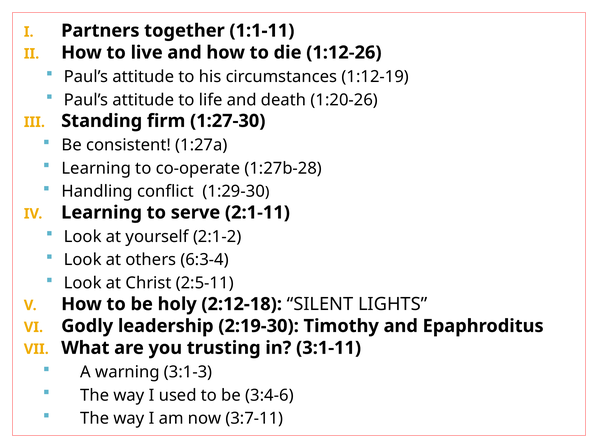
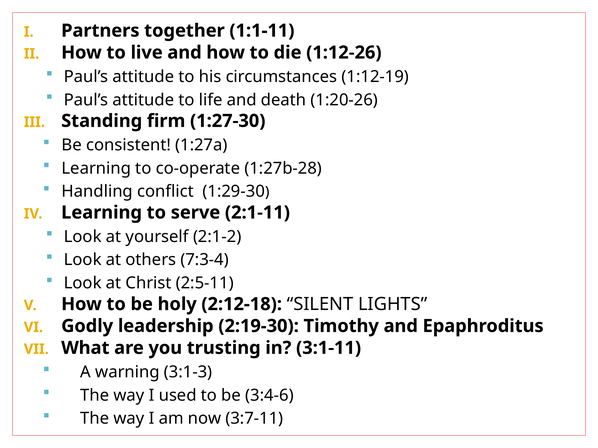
6:3-4: 6:3-4 -> 7:3-4
